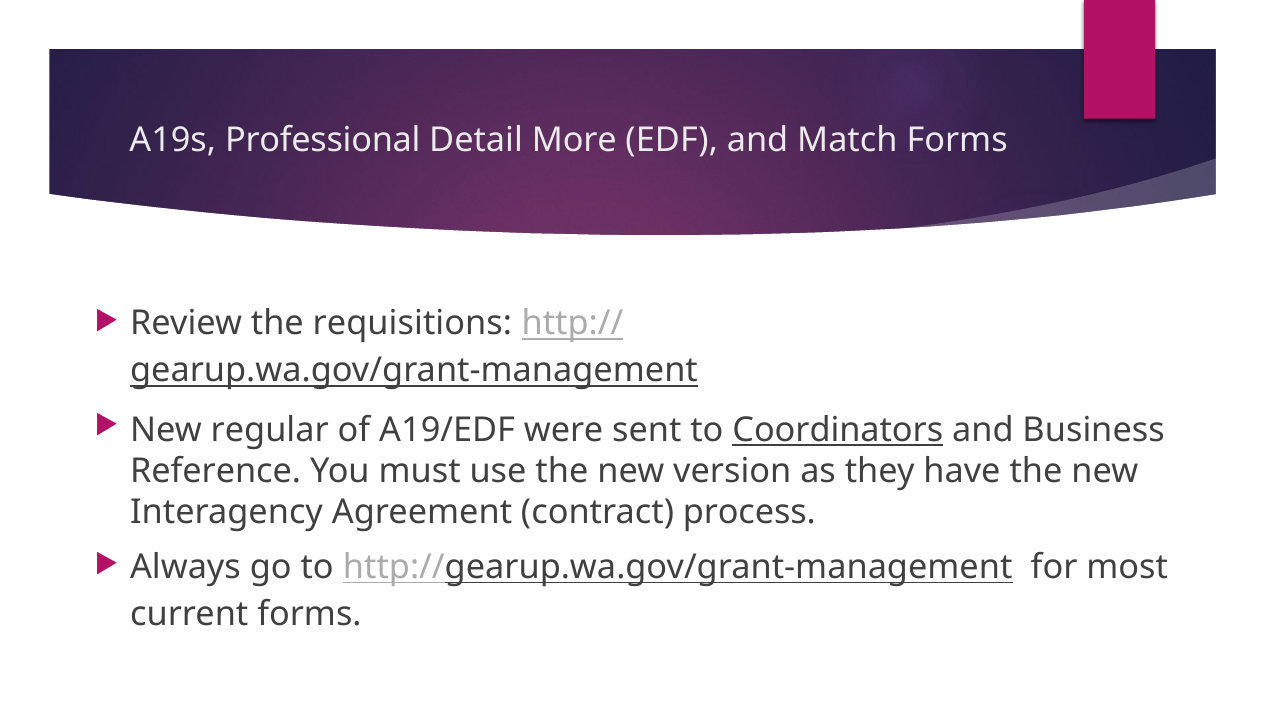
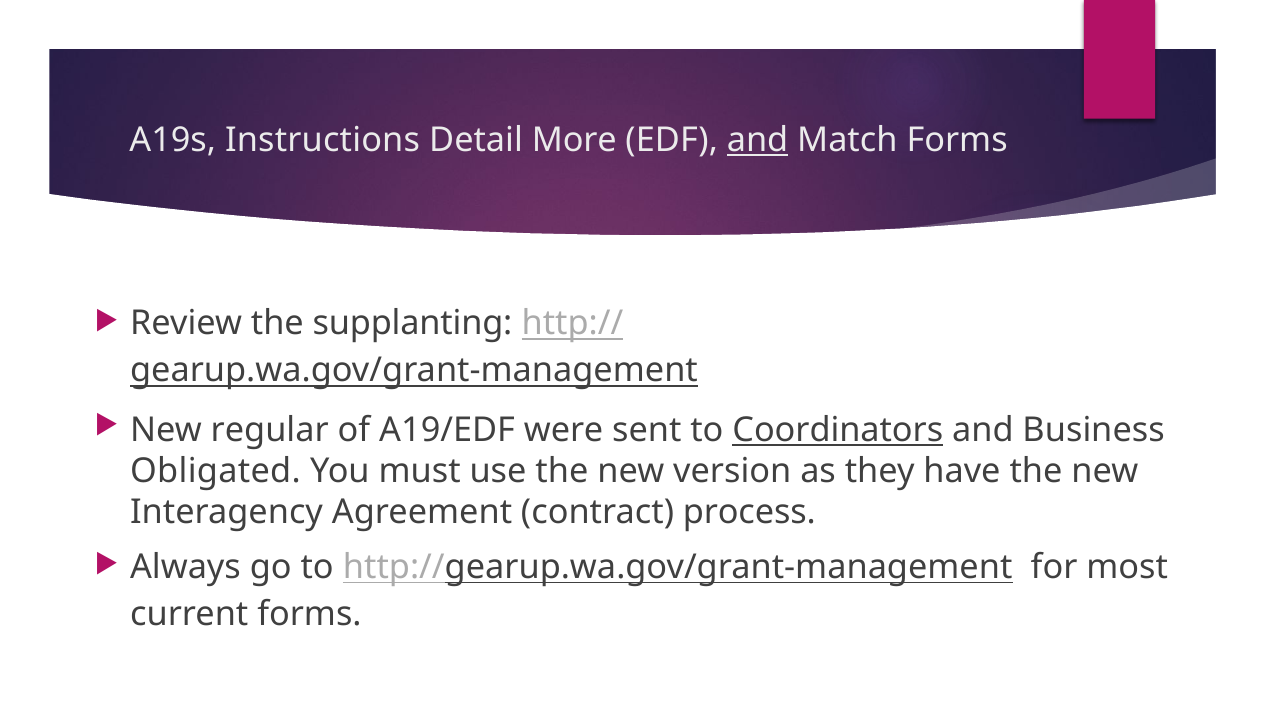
Professional: Professional -> Instructions
and at (758, 140) underline: none -> present
requisitions: requisitions -> supplanting
Reference: Reference -> Obligated
